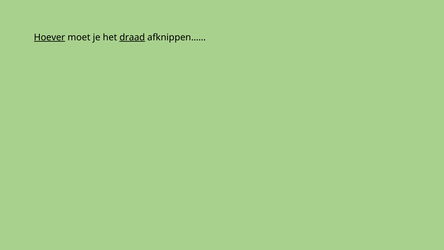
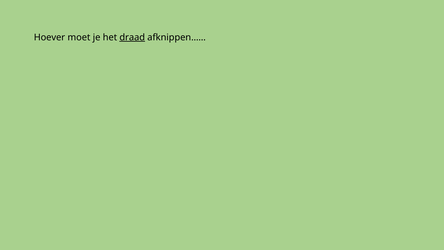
Hoever underline: present -> none
